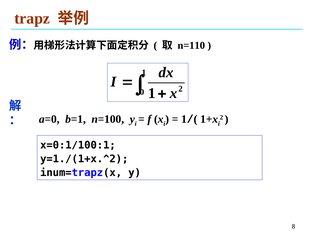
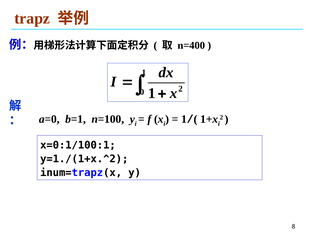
n=110: n=110 -> n=400
